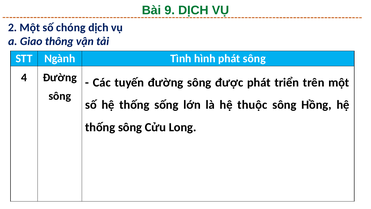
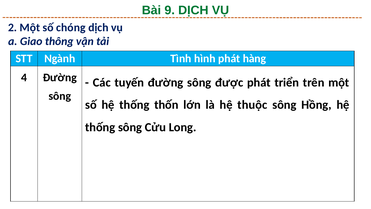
phát sông: sông -> hàng
sống: sống -> thốn
